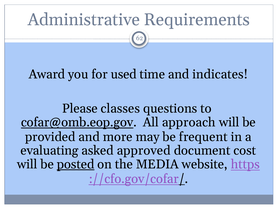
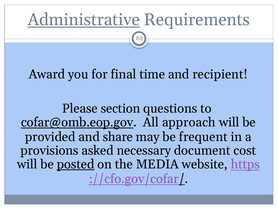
Administrative underline: none -> present
used: used -> final
indicates: indicates -> recipient
classes: classes -> section
more: more -> share
evaluating: evaluating -> provisions
approved: approved -> necessary
